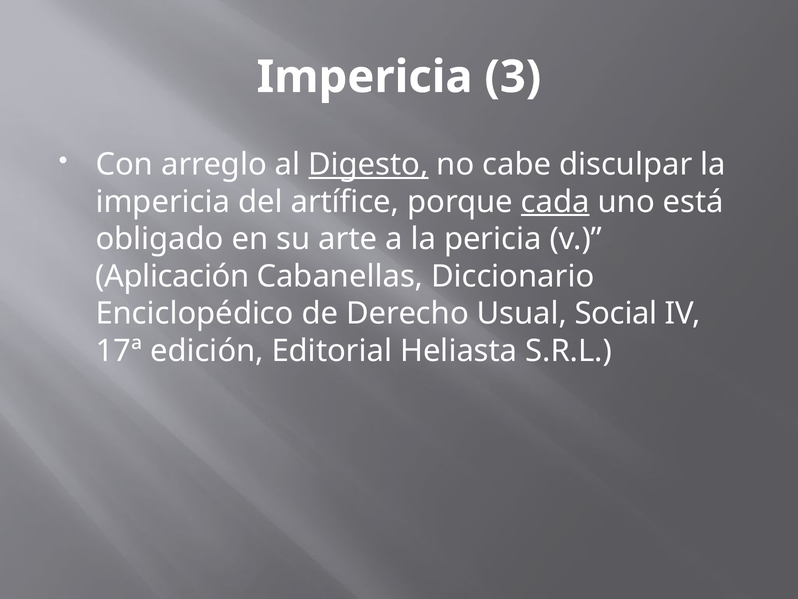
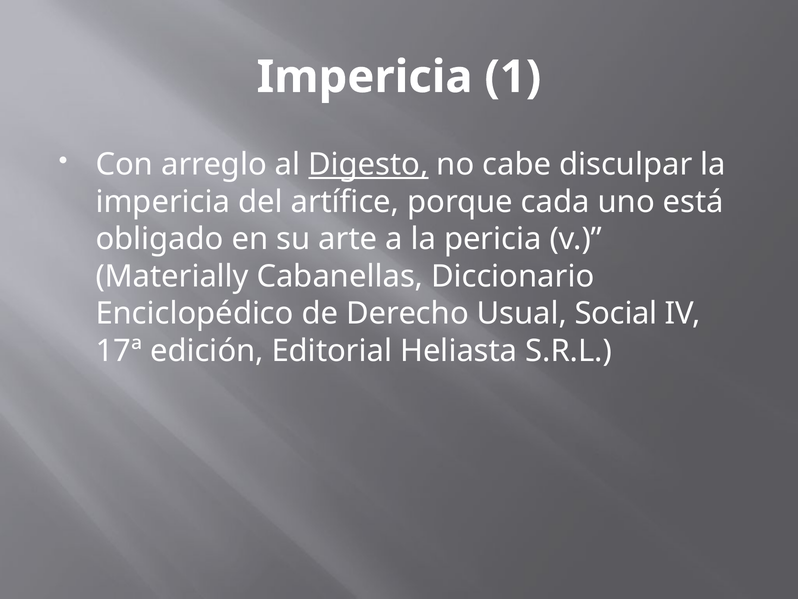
3: 3 -> 1
cada underline: present -> none
Aplicación: Aplicación -> Materially
